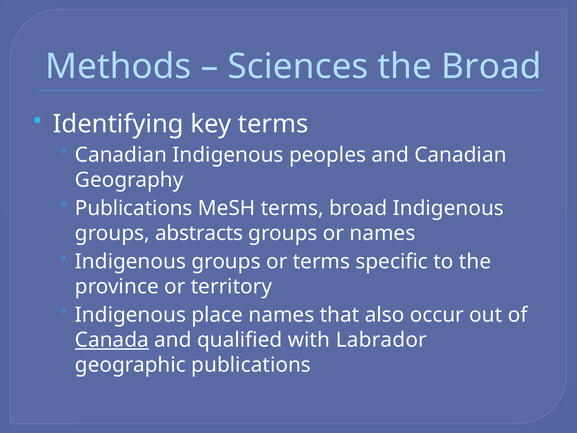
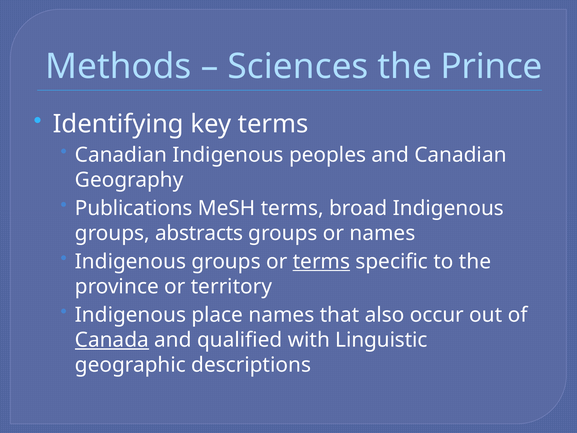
the Broad: Broad -> Prince
terms at (321, 261) underline: none -> present
Labrador: Labrador -> Linguistic
geographic publications: publications -> descriptions
